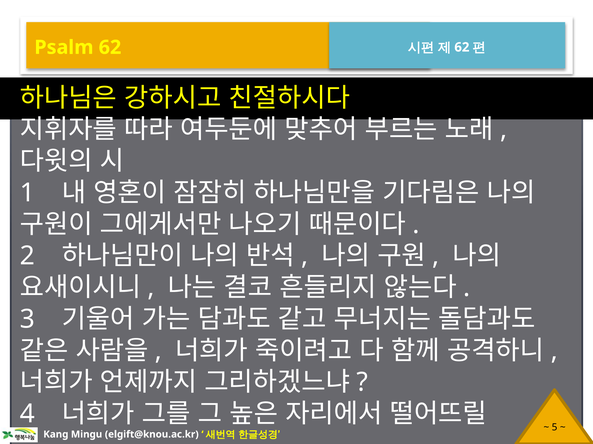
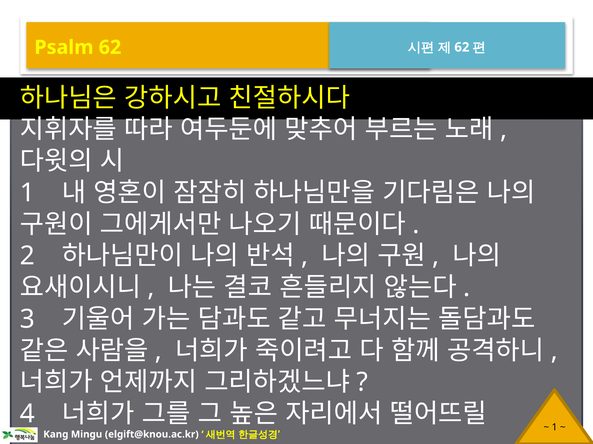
5 at (555, 428): 5 -> 1
